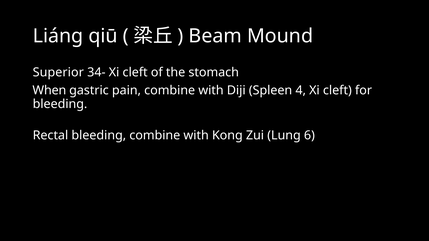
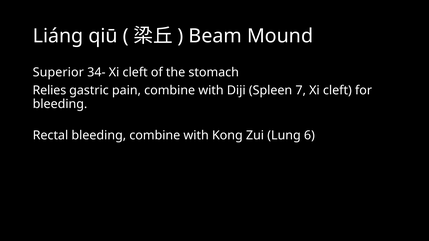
When: When -> Relies
4: 4 -> 7
